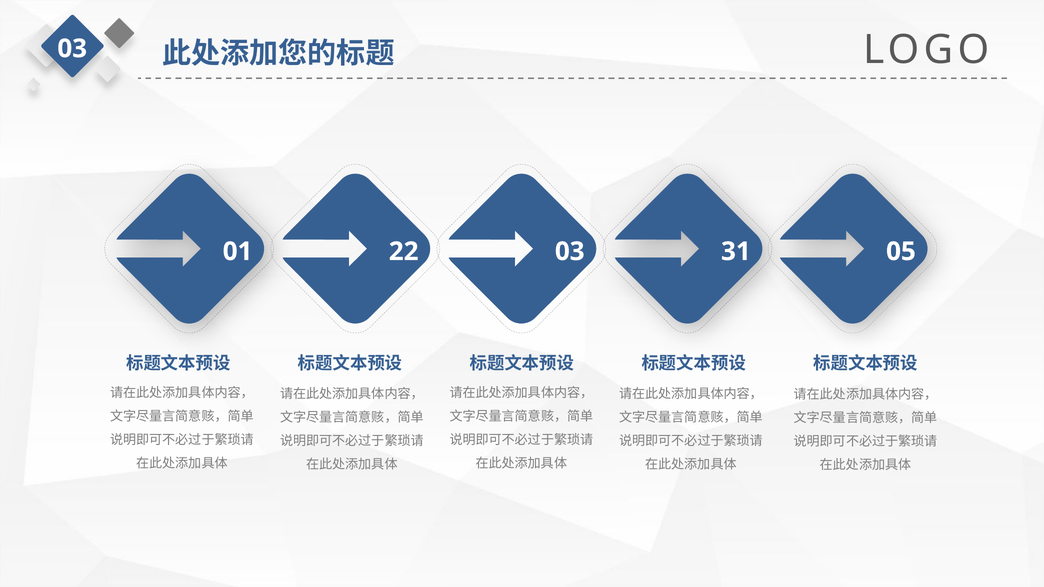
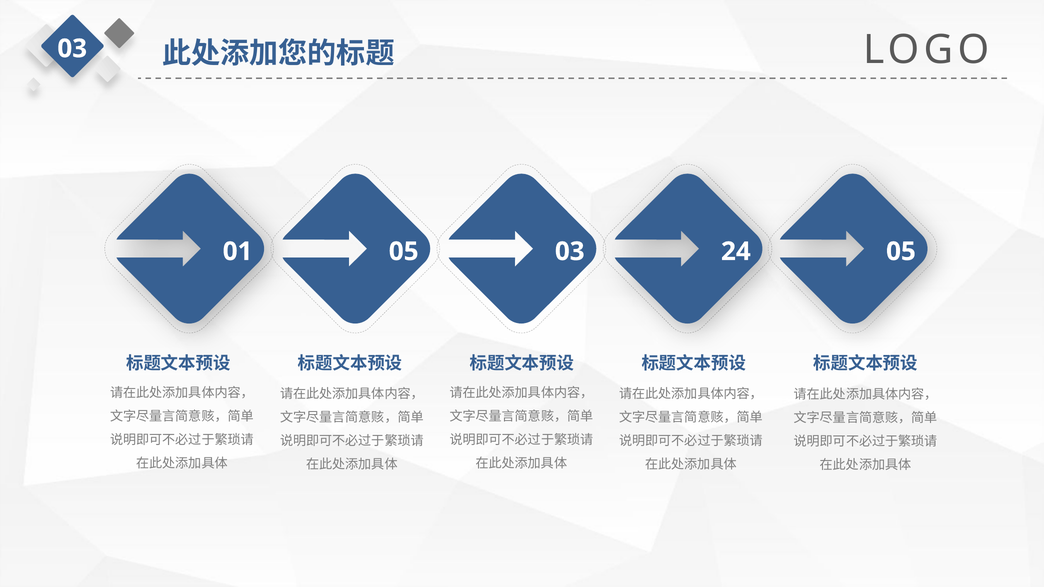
01 22: 22 -> 05
31: 31 -> 24
